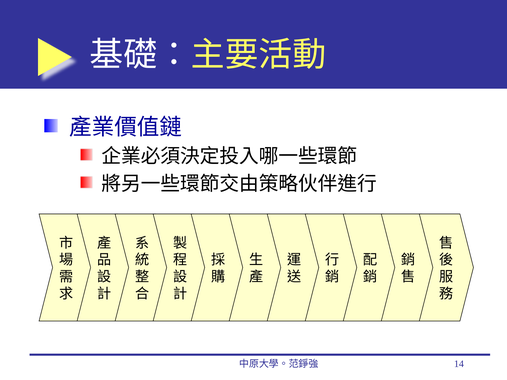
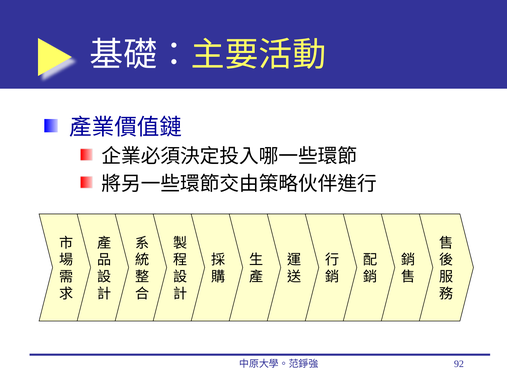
14: 14 -> 92
